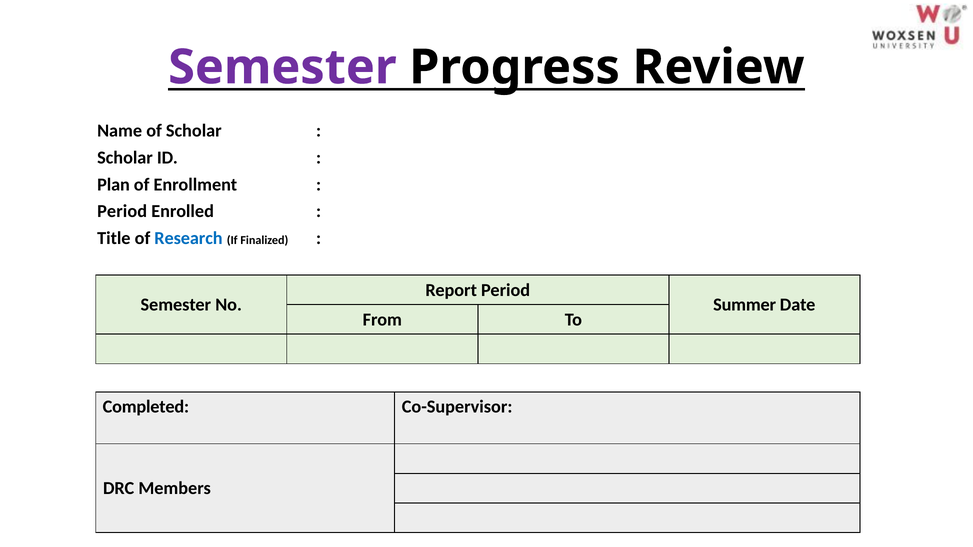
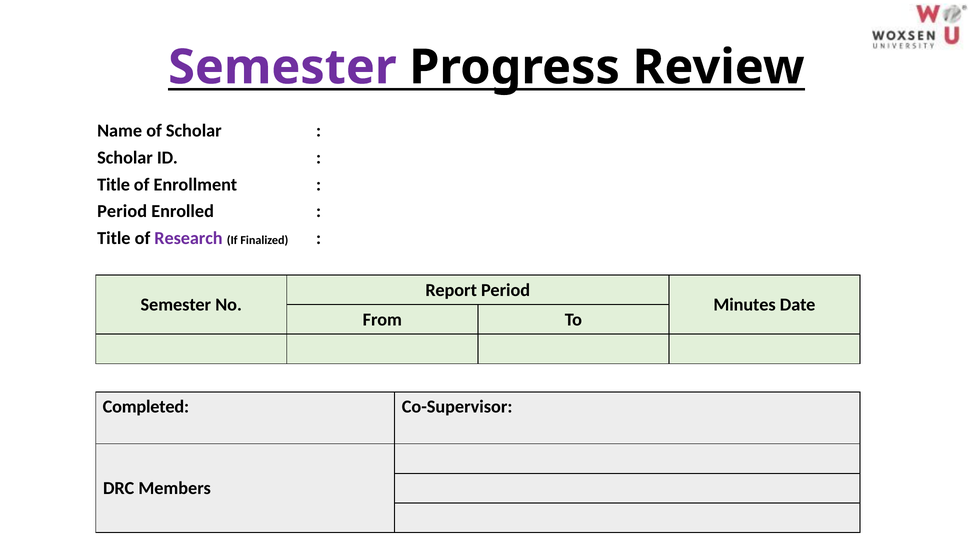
Plan at (114, 185): Plan -> Title
Research colour: blue -> purple
Summer: Summer -> Minutes
